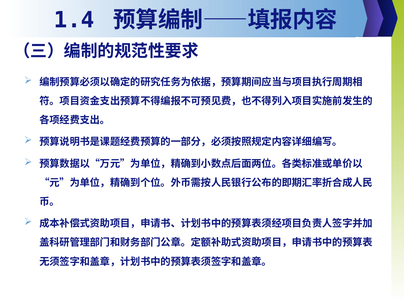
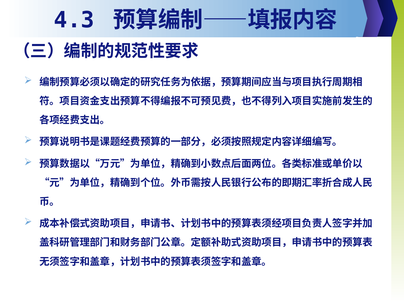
1.4: 1.4 -> 4.3
